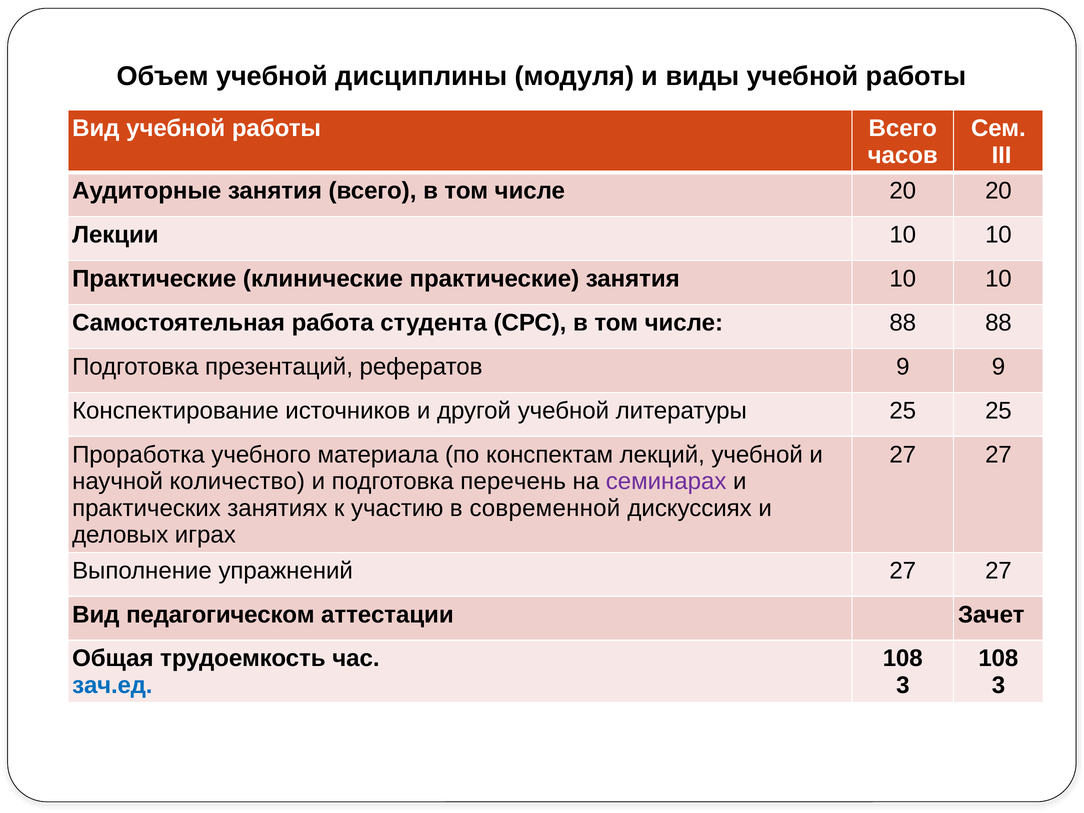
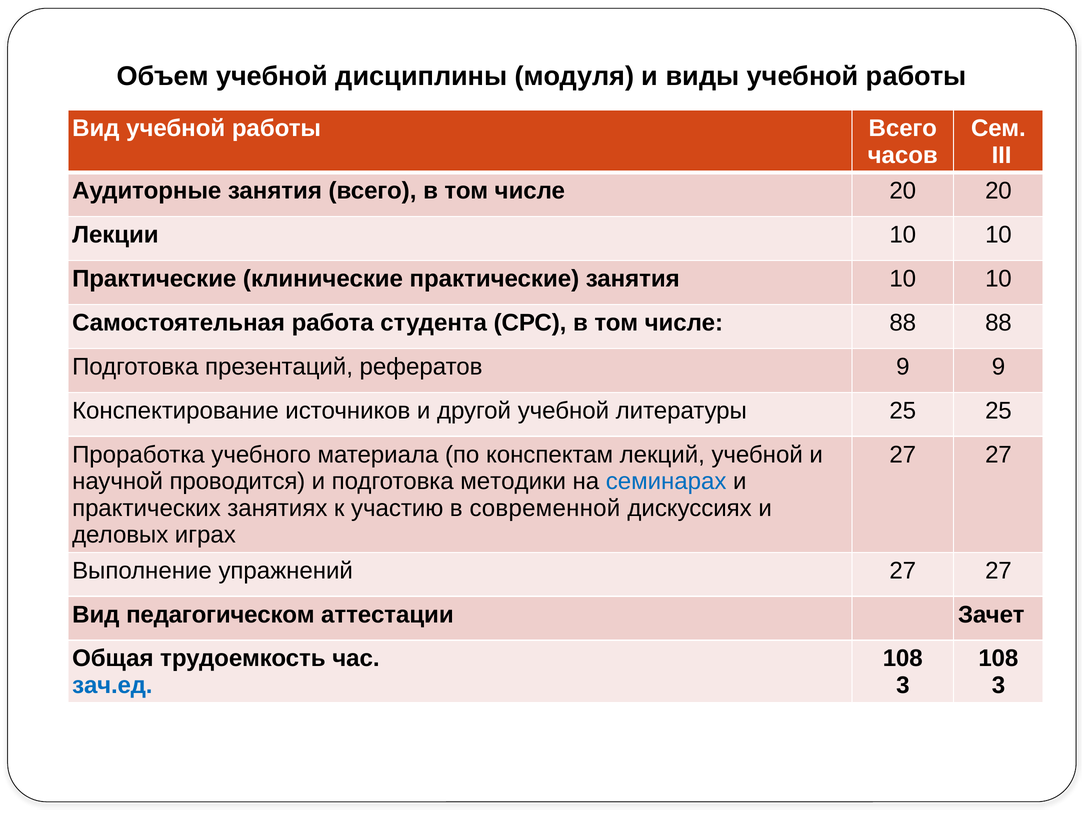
количество: количество -> проводится
перечень: перечень -> методики
семинарах colour: purple -> blue
